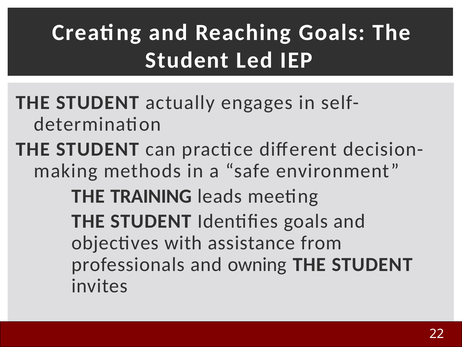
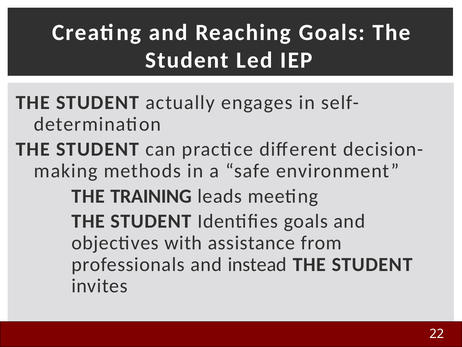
owning: owning -> instead
